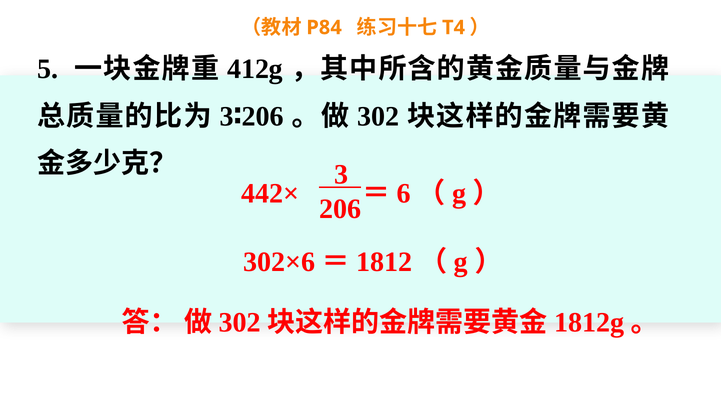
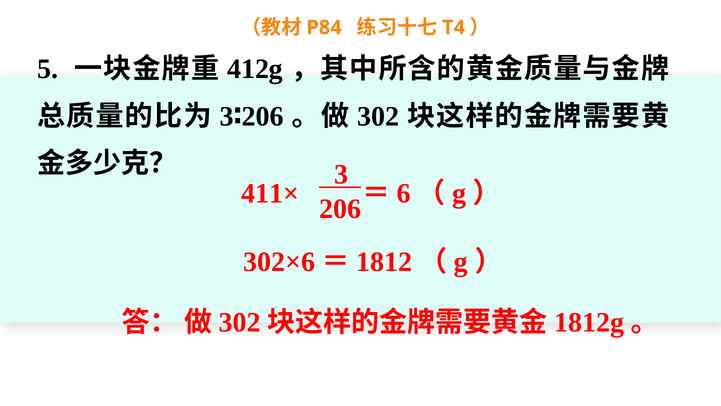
442×: 442× -> 411×
